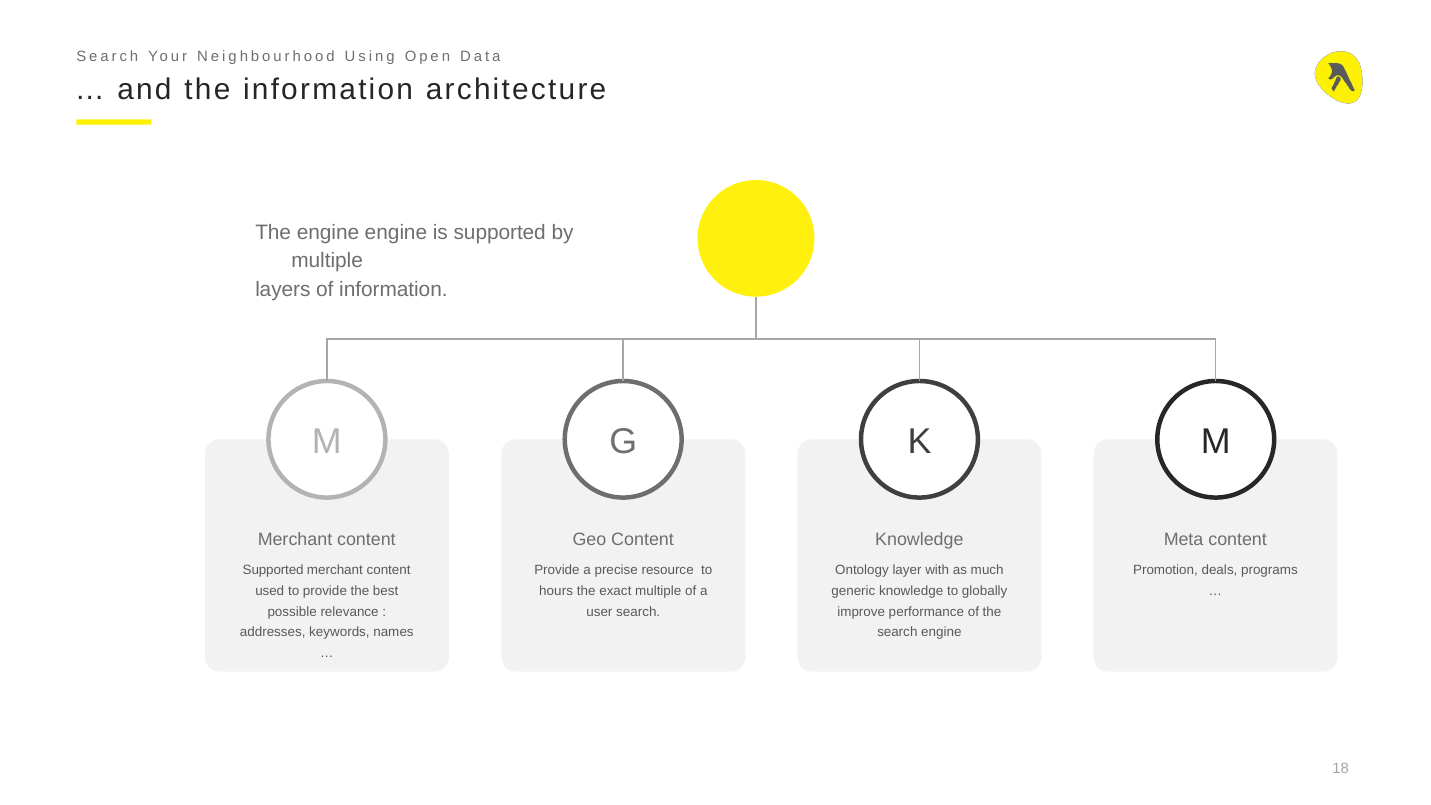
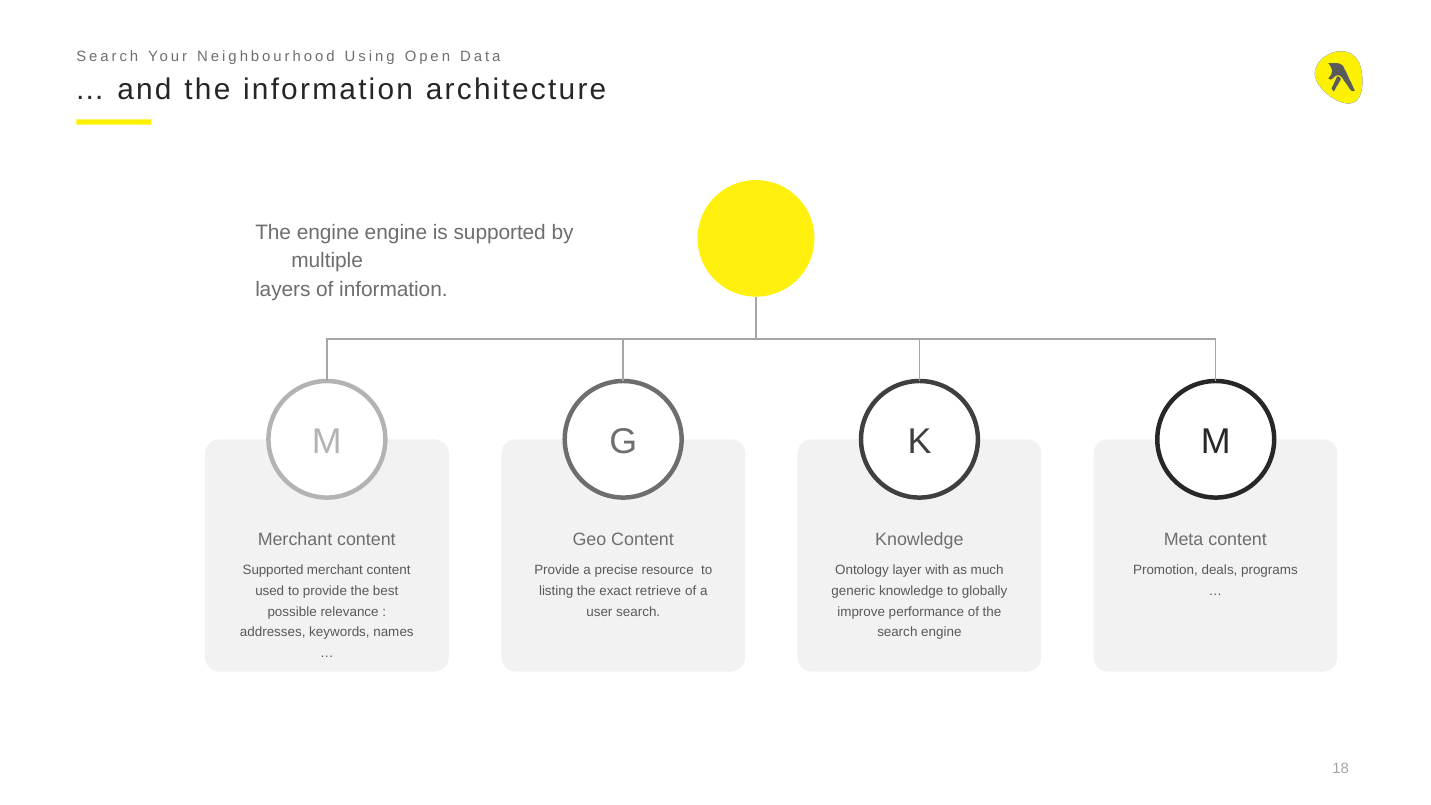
hours: hours -> listing
exact multiple: multiple -> retrieve
